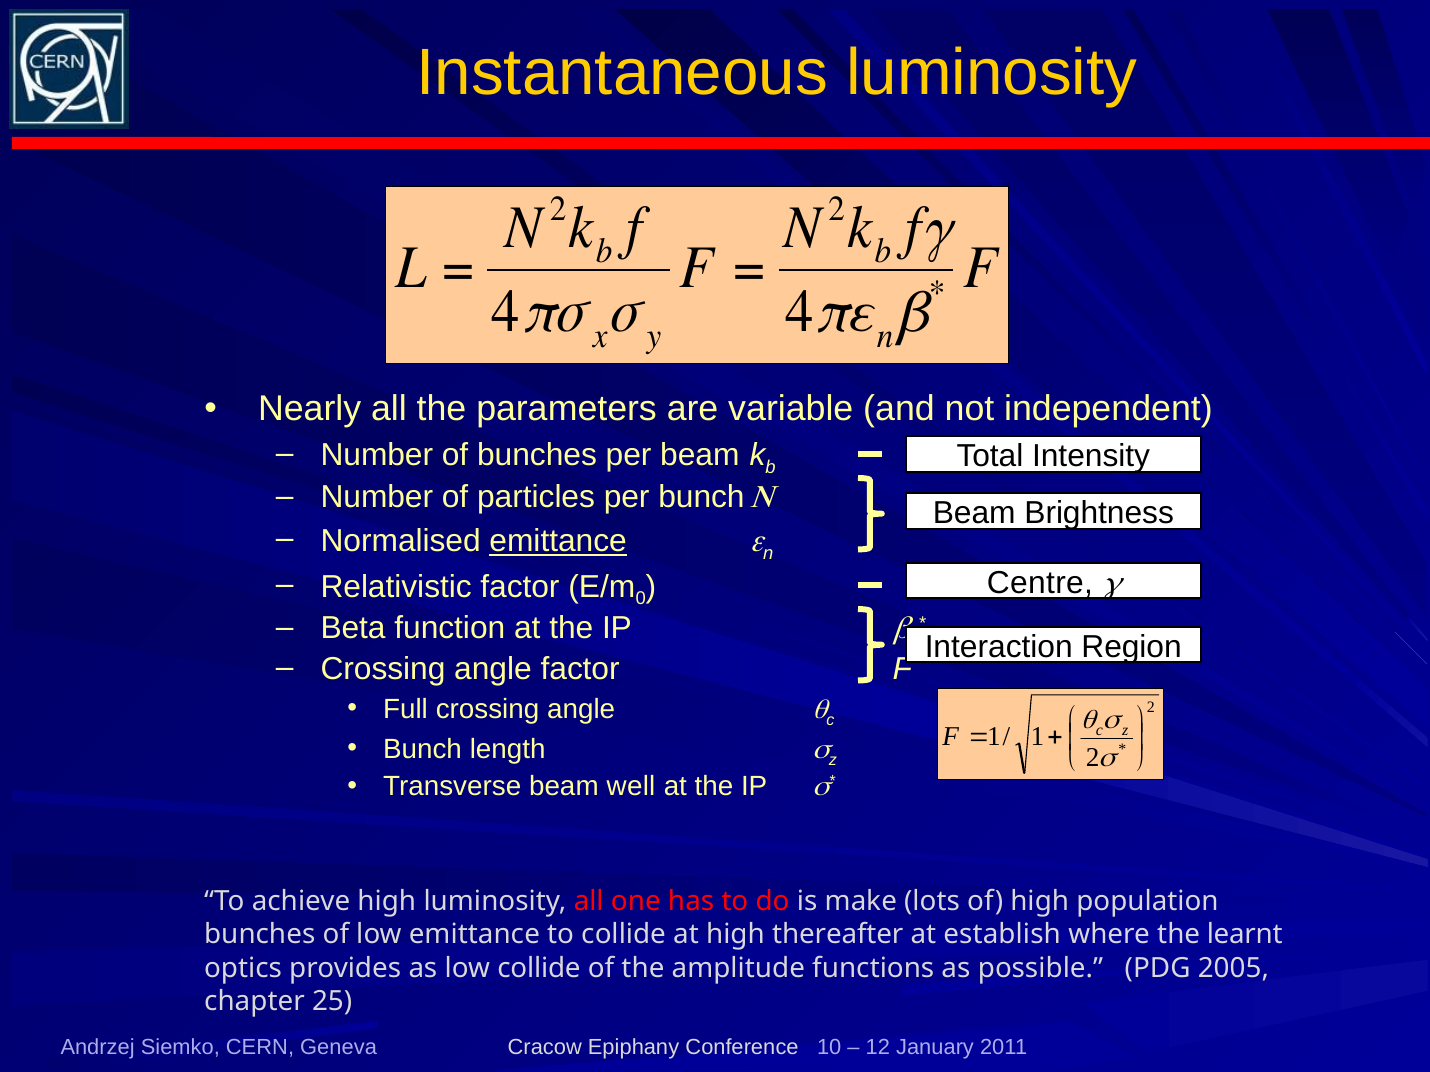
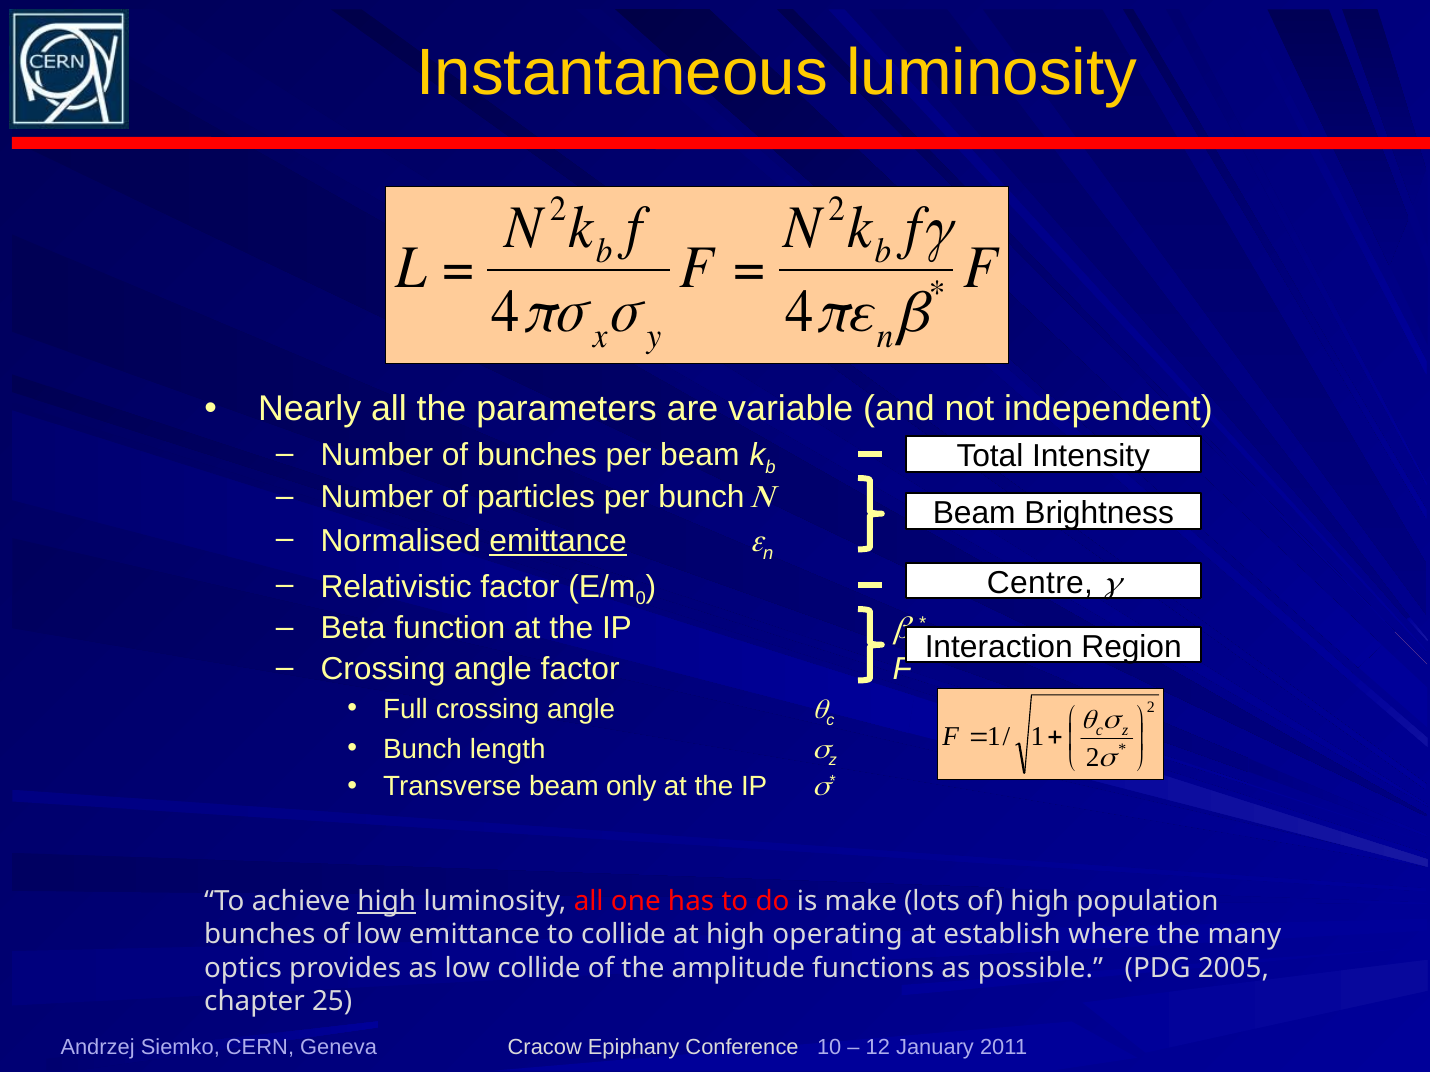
well: well -> only
high at (387, 902) underline: none -> present
thereafter: thereafter -> operating
learnt: learnt -> many
